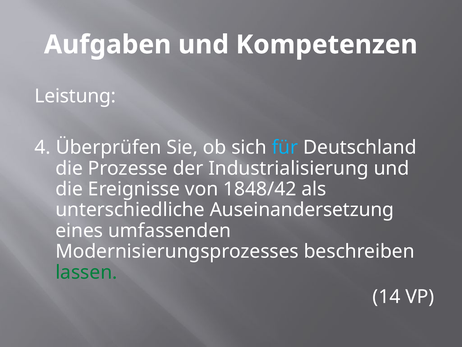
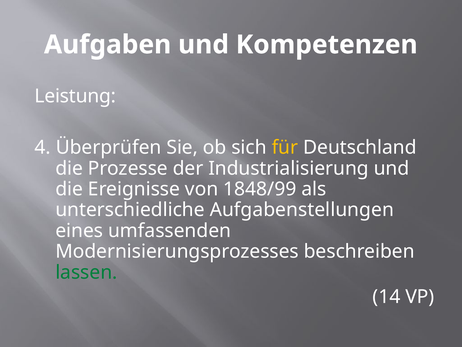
für colour: light blue -> yellow
1848/42: 1848/42 -> 1848/99
Auseinandersetzung: Auseinandersetzung -> Aufgabenstellungen
